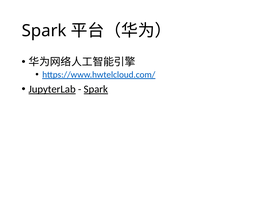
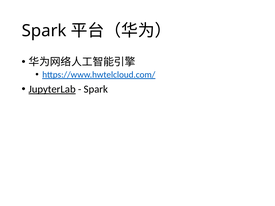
Spark at (96, 89) underline: present -> none
